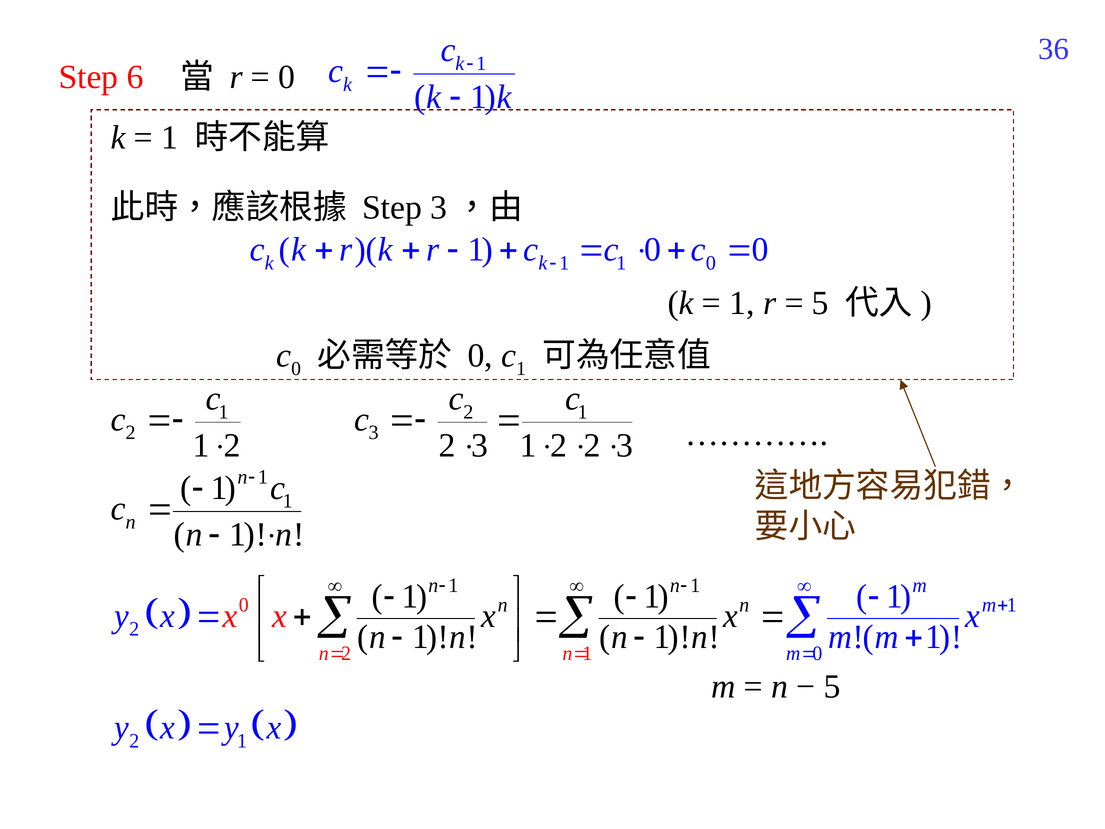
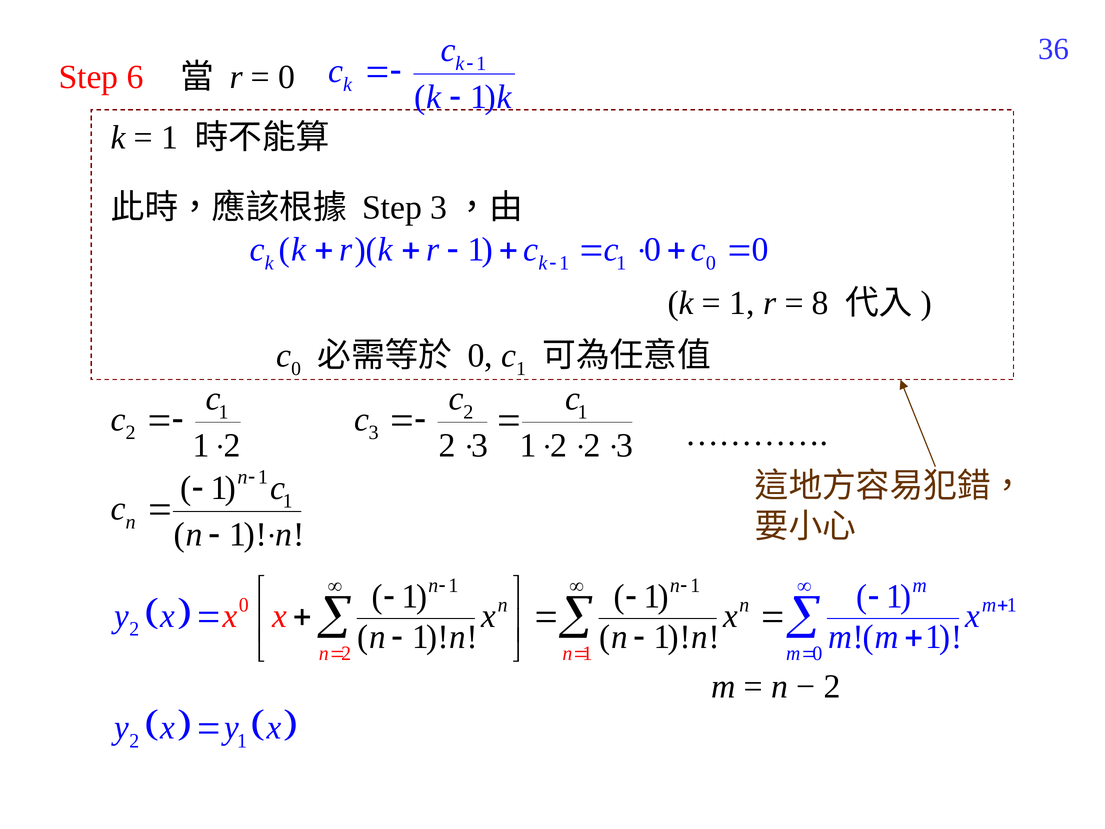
5 at (820, 303): 5 -> 8
5 at (832, 686): 5 -> 2
